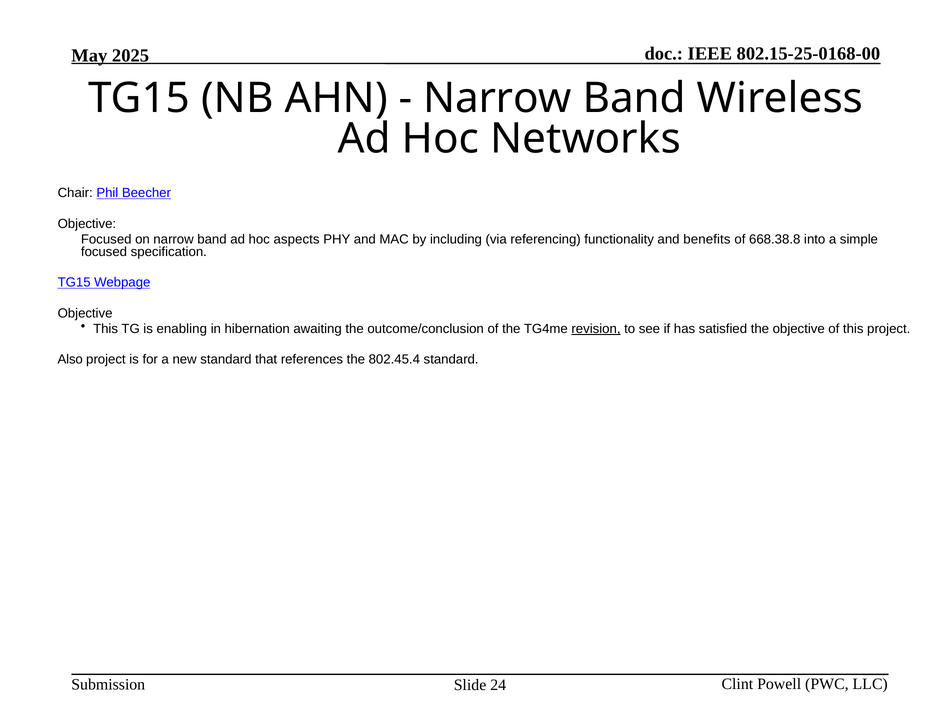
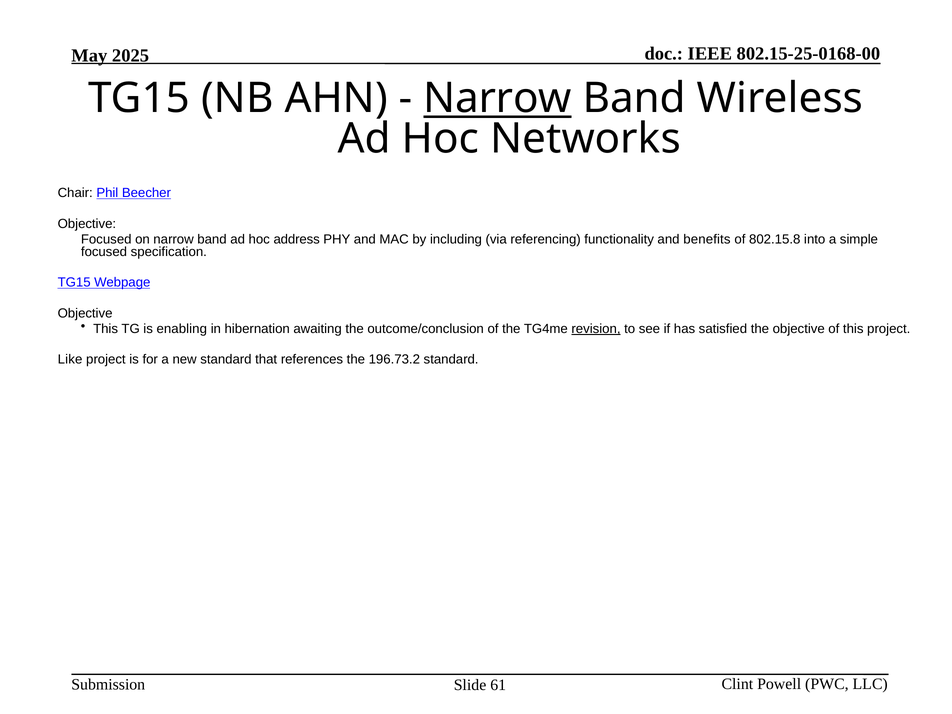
Narrow at (498, 98) underline: none -> present
aspects: aspects -> address
668.38.8: 668.38.8 -> 802.15.8
Also: Also -> Like
802.45.4: 802.45.4 -> 196.73.2
24: 24 -> 61
